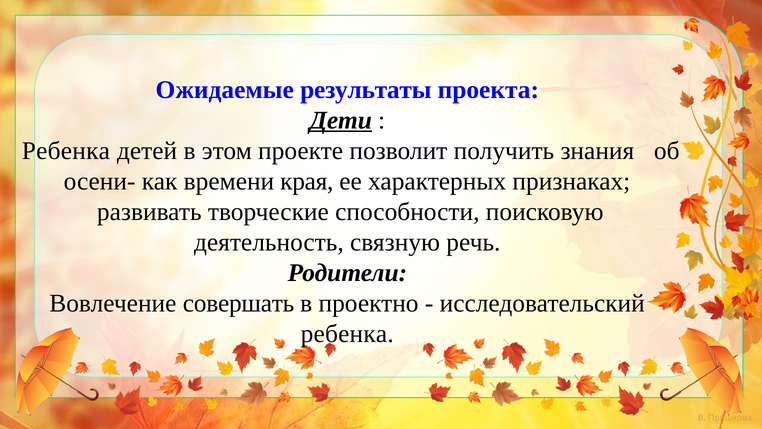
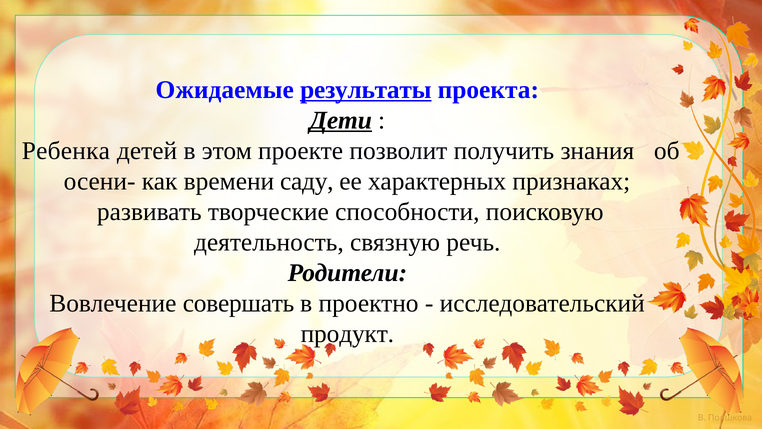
результаты underline: none -> present
края: края -> саду
ребенка at (347, 334): ребенка -> продукт
